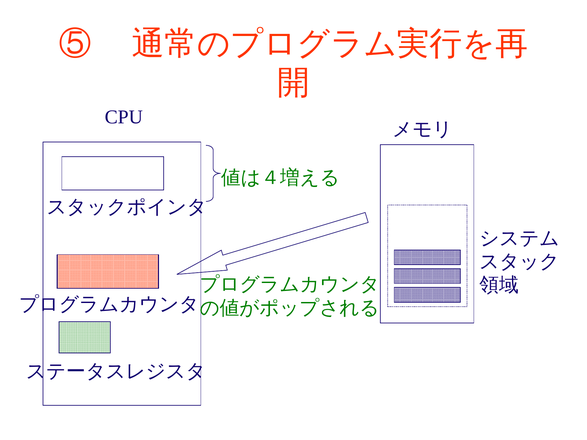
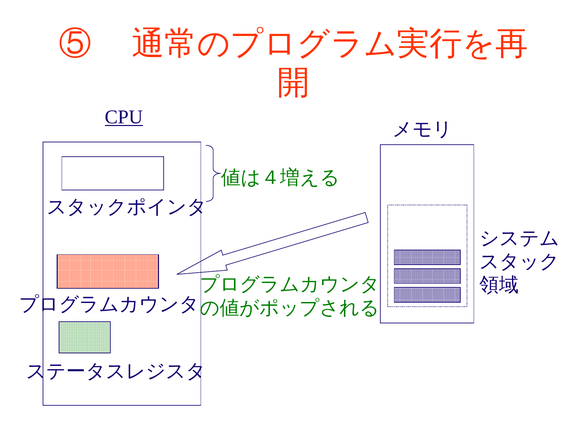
CPU underline: none -> present
